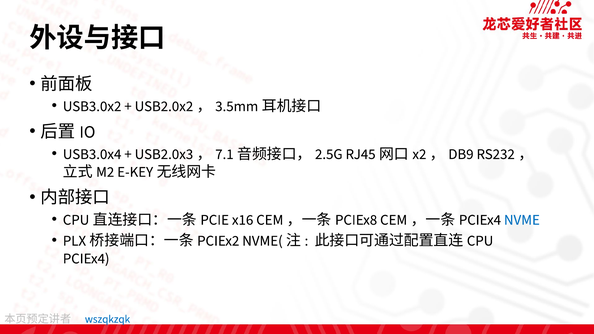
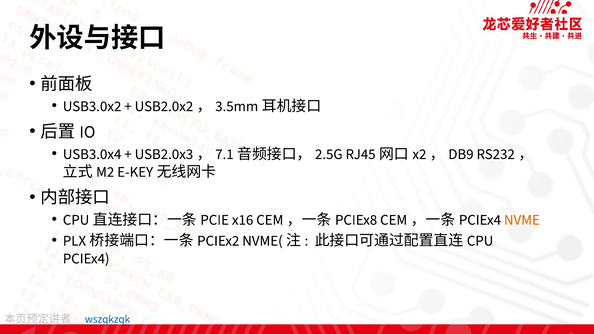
NVME colour: blue -> orange
